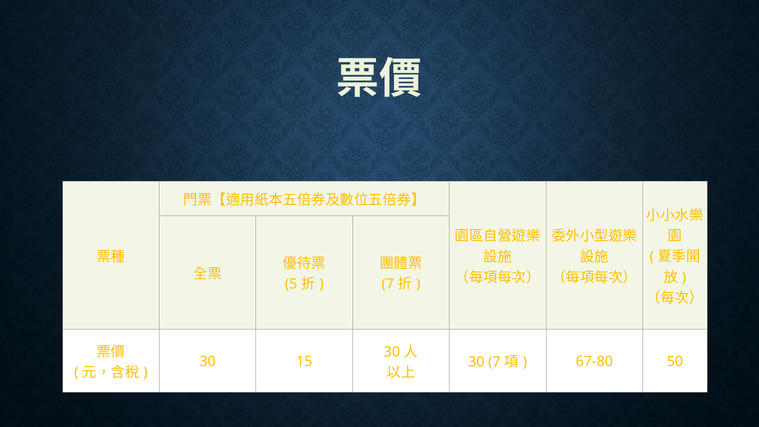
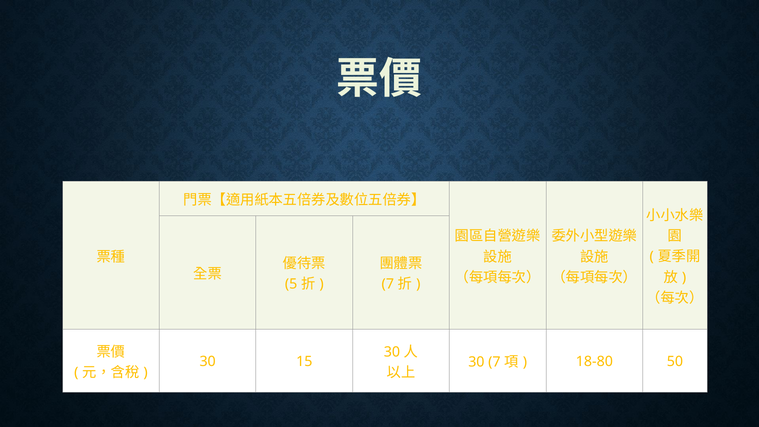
67-80: 67-80 -> 18-80
